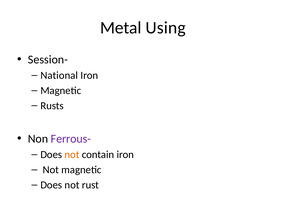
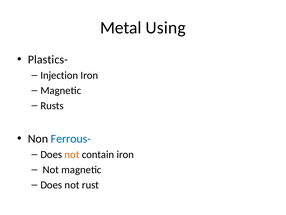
Session-: Session- -> Plastics-
National: National -> Injection
Ferrous- colour: purple -> blue
